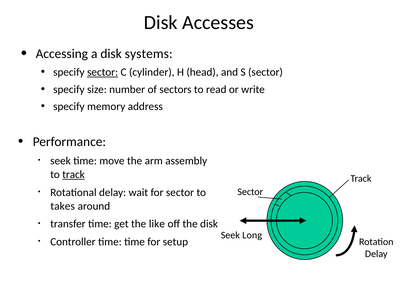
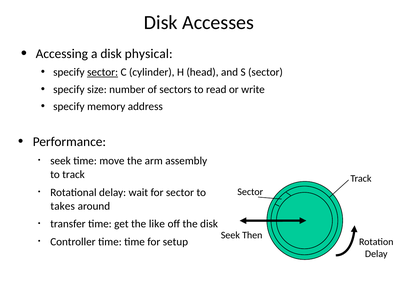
systems: systems -> physical
track at (74, 175) underline: present -> none
Long: Long -> Then
